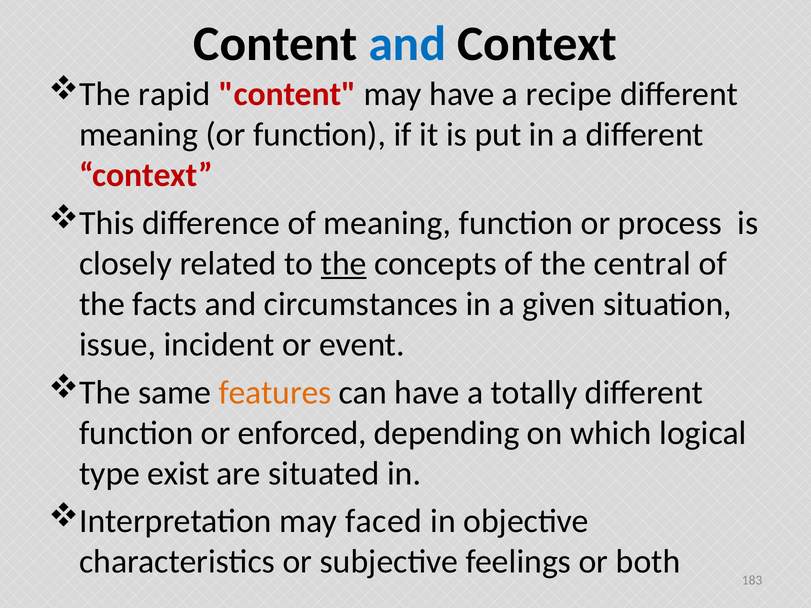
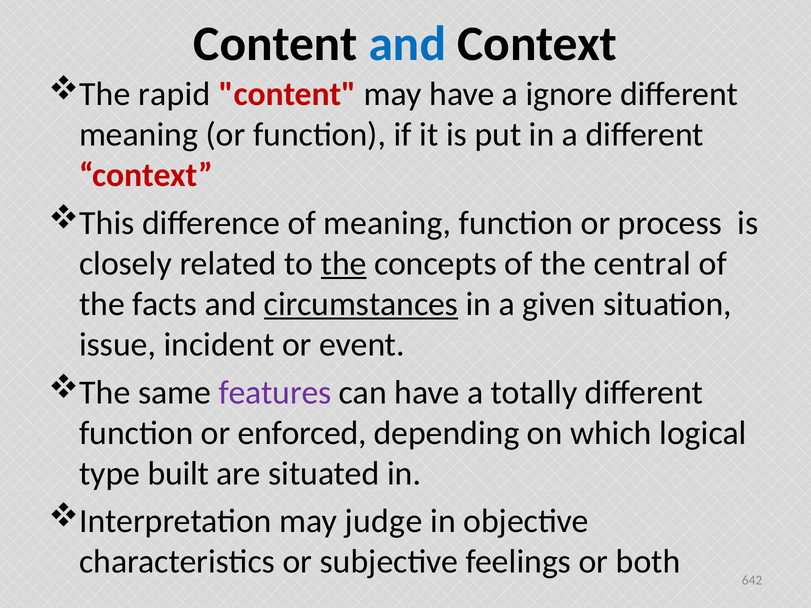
recipe: recipe -> ignore
circumstances underline: none -> present
features colour: orange -> purple
exist: exist -> built
faced: faced -> judge
183: 183 -> 642
